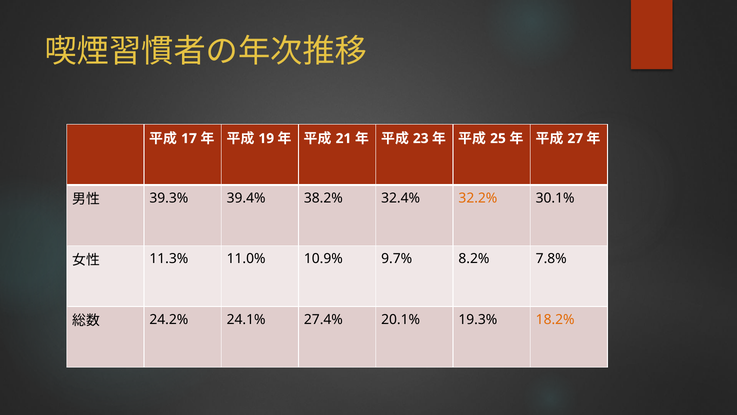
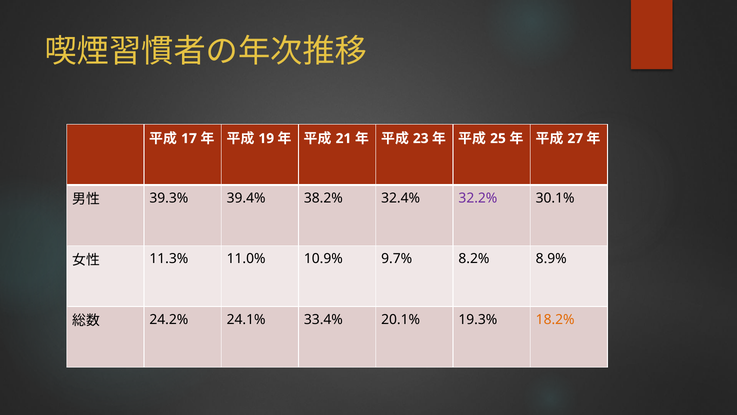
32.2% colour: orange -> purple
7.8%: 7.8% -> 8.9%
27.4%: 27.4% -> 33.4%
